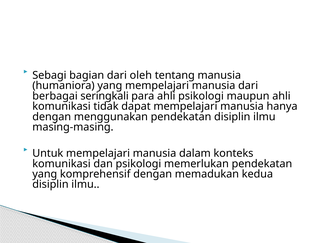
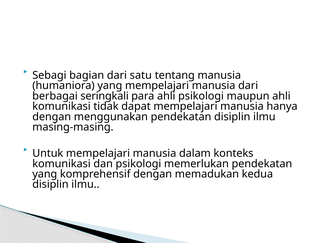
oleh: oleh -> satu
